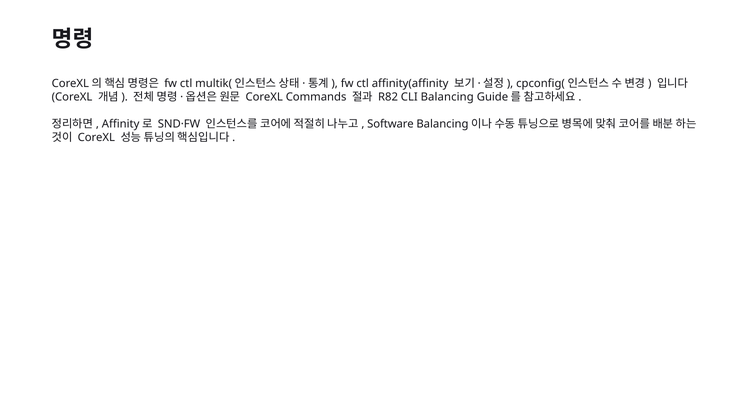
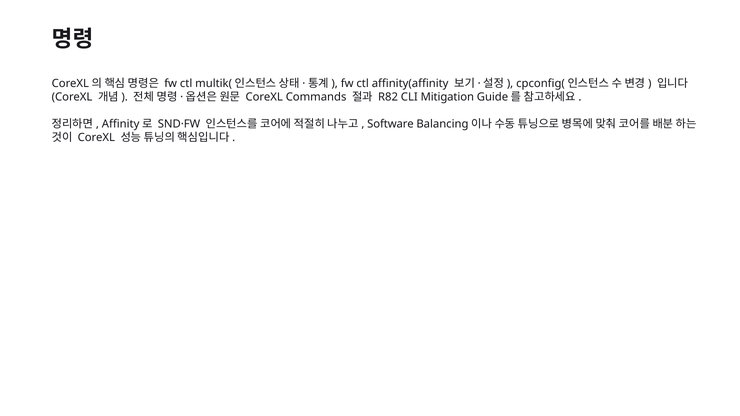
CLI Balancing: Balancing -> Mitigation
